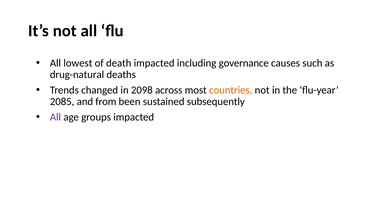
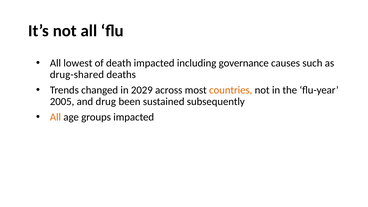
drug-natural: drug-natural -> drug-shared
2098: 2098 -> 2029
2085: 2085 -> 2005
from: from -> drug
All at (55, 117) colour: purple -> orange
